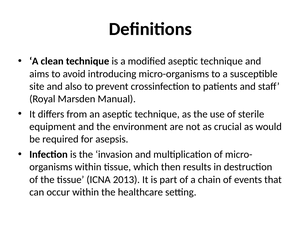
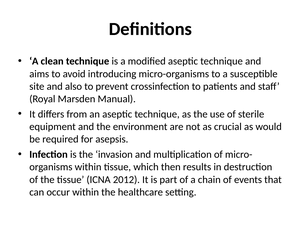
2013: 2013 -> 2012
